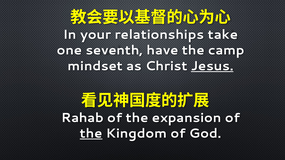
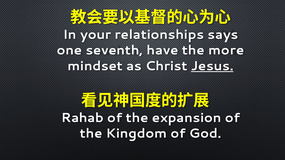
take: take -> says
camp: camp -> more
the at (91, 134) underline: present -> none
